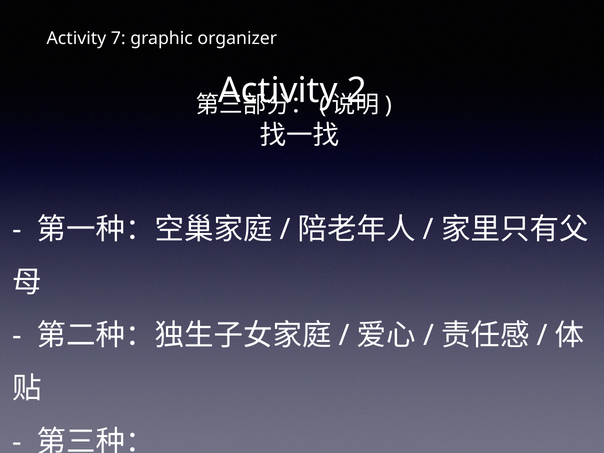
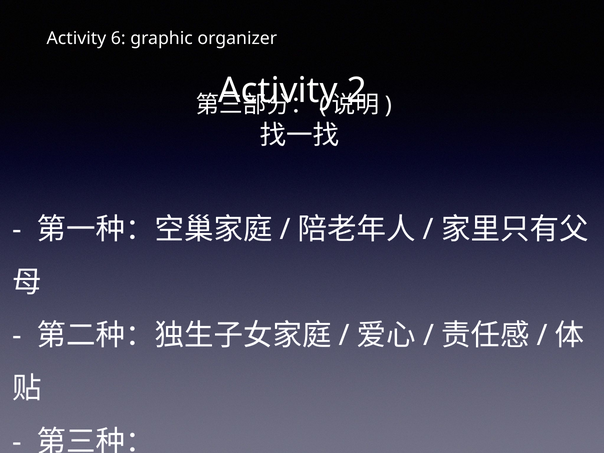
7: 7 -> 6
